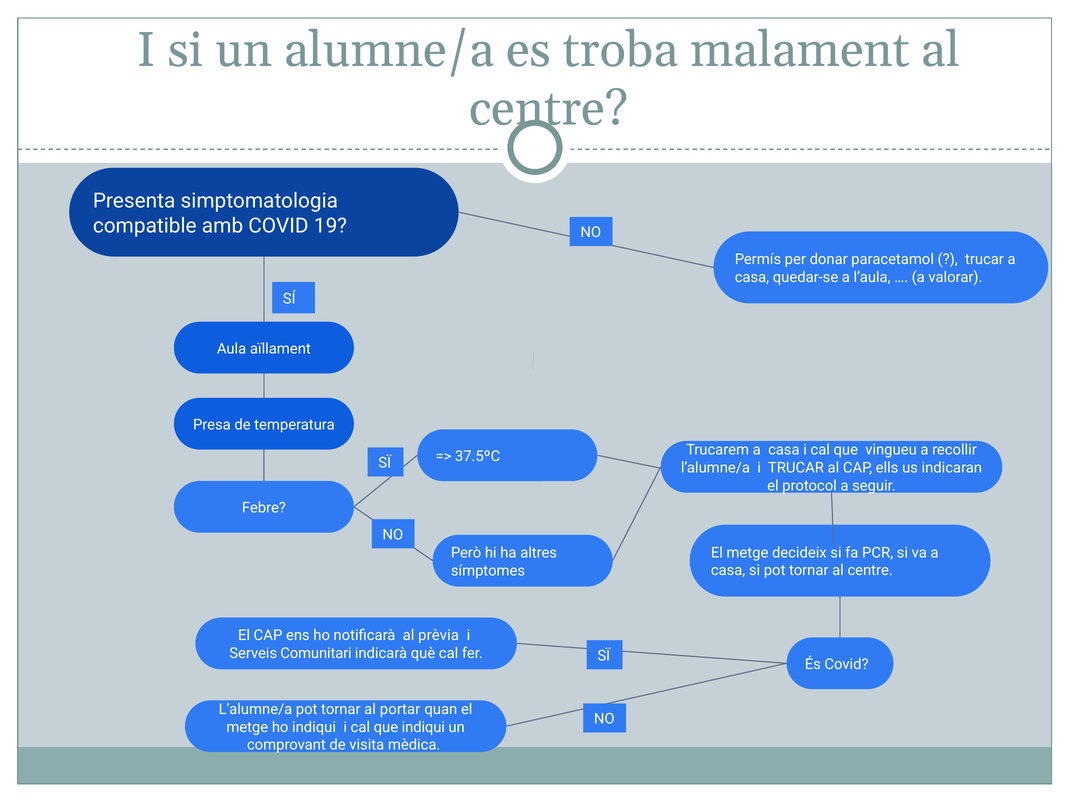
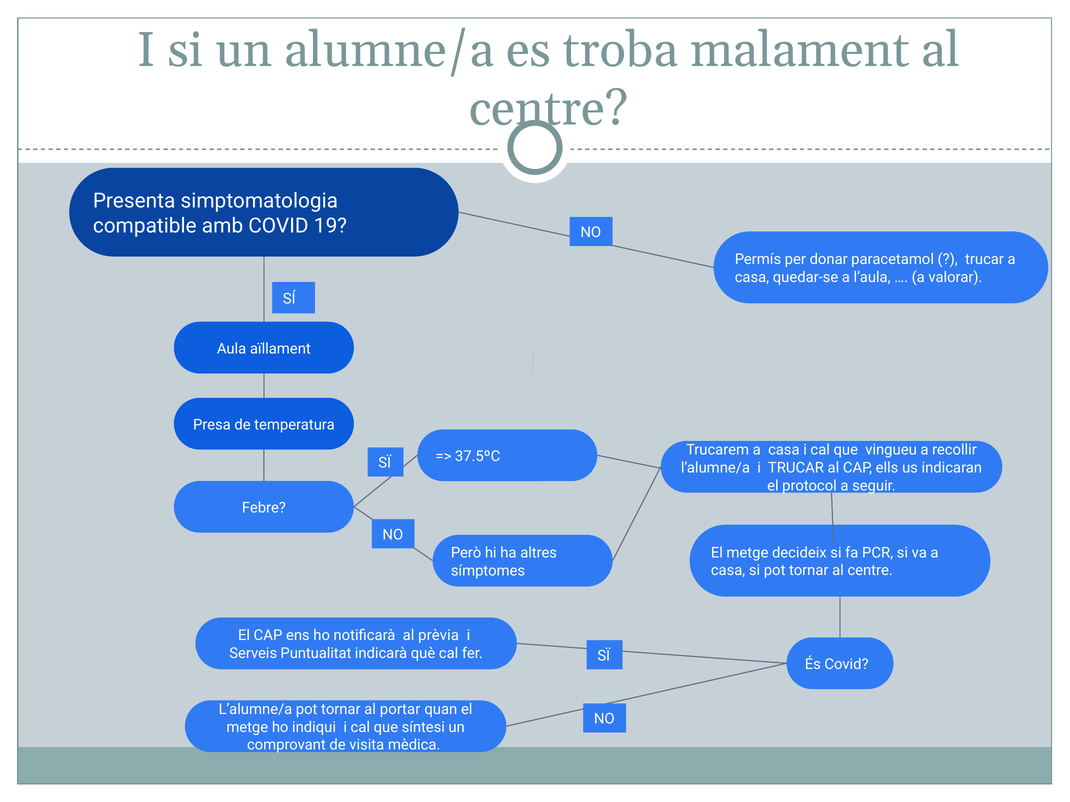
Comunitari: Comunitari -> Puntualitat
que indiqui: indiqui -> síntesi
